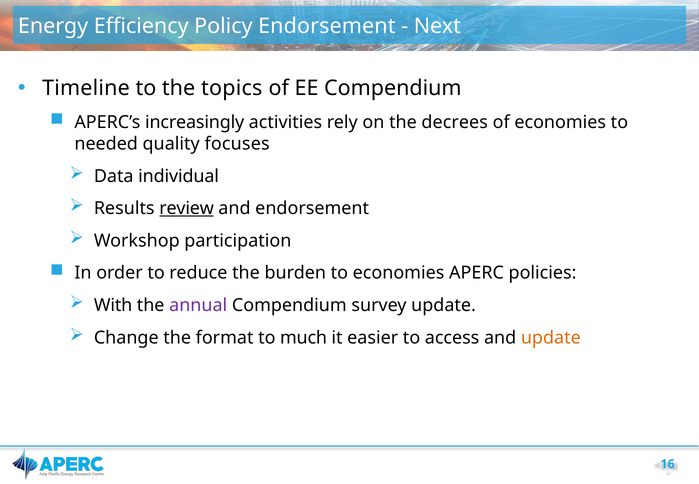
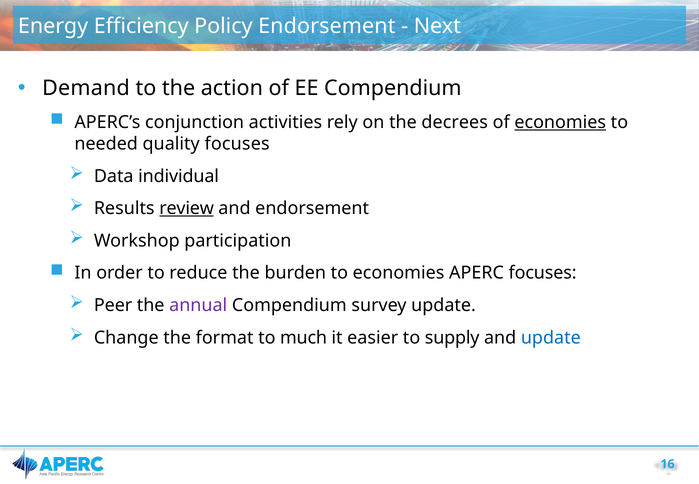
Timeline: Timeline -> Demand
topics: topics -> action
increasingly: increasingly -> conjunction
economies at (560, 122) underline: none -> present
APERC policies: policies -> focuses
With: With -> Peer
access: access -> supply
update at (551, 338) colour: orange -> blue
